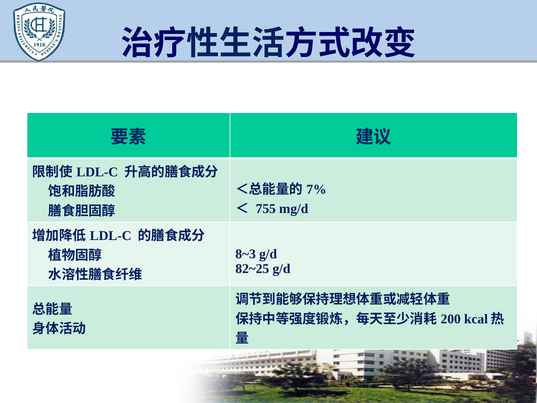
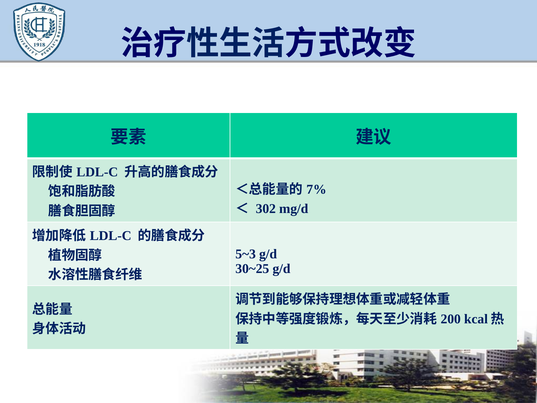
755: 755 -> 302
8~3: 8~3 -> 5~3
82~25: 82~25 -> 30~25
